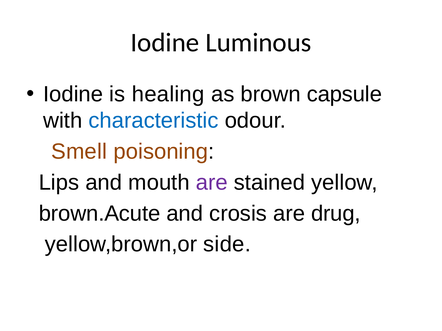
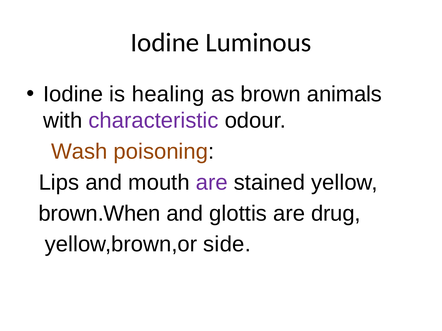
capsule: capsule -> animals
characteristic colour: blue -> purple
Smell: Smell -> Wash
brown.Acute: brown.Acute -> brown.When
crosis: crosis -> glottis
